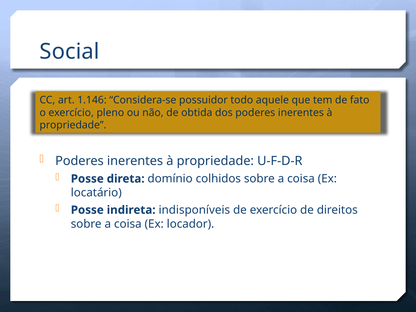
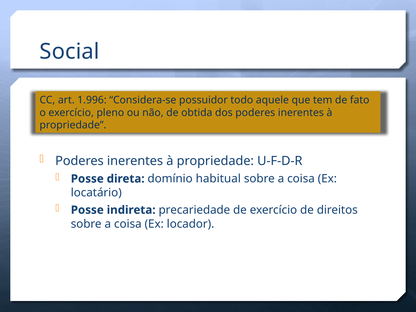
1.146: 1.146 -> 1.996
colhidos: colhidos -> habitual
indisponíveis: indisponíveis -> precariedade
